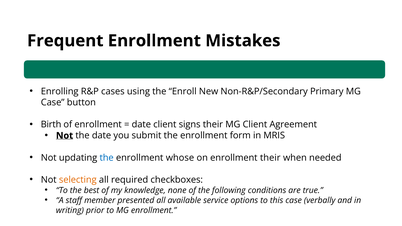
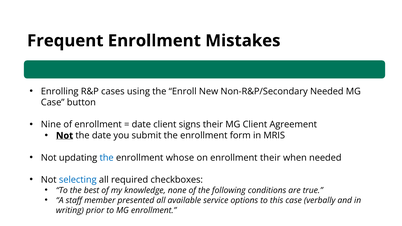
Non-R&P/Secondary Primary: Primary -> Needed
Birth: Birth -> Nine
selecting colour: orange -> blue
